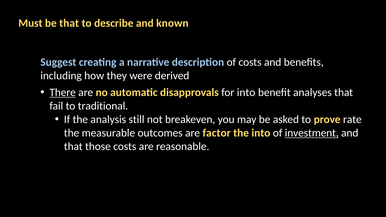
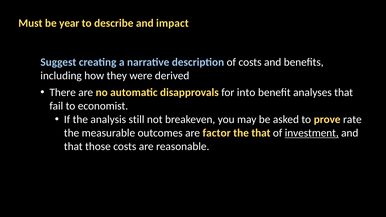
be that: that -> year
known: known -> impact
There underline: present -> none
traditional: traditional -> economist
the into: into -> that
